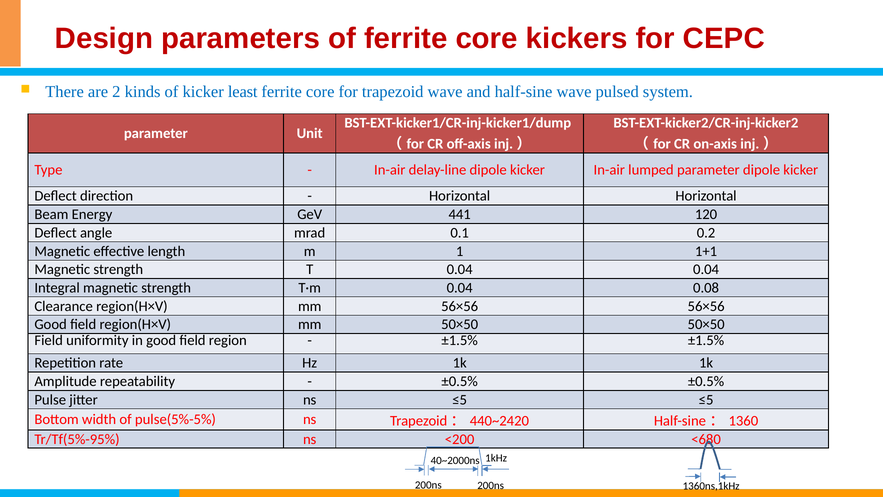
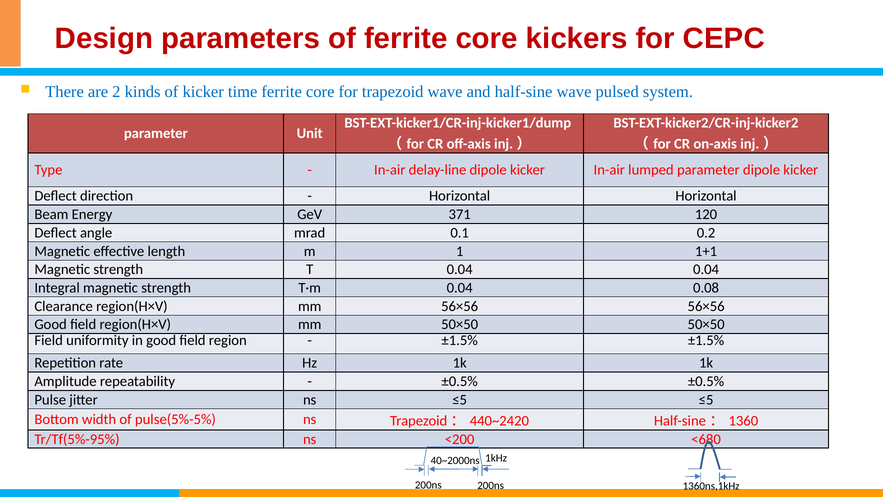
least: least -> time
441: 441 -> 371
